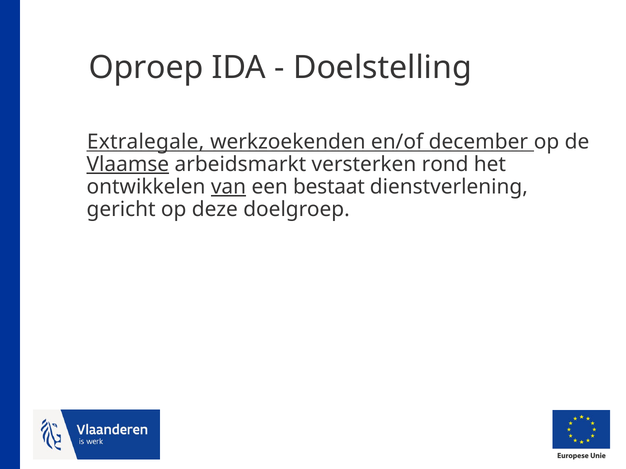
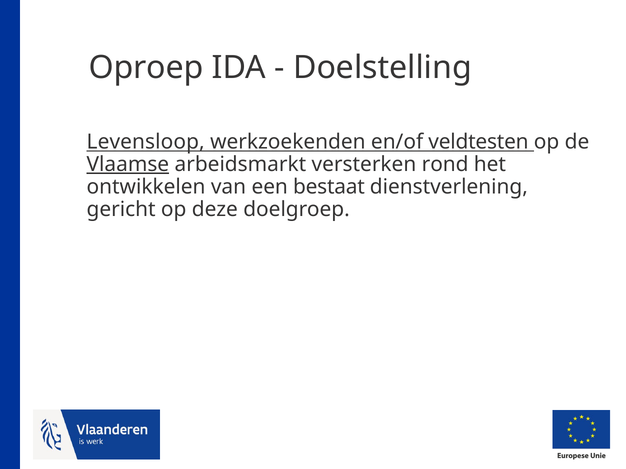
Extralegale: Extralegale -> Levensloop
december: december -> veldtesten
van underline: present -> none
